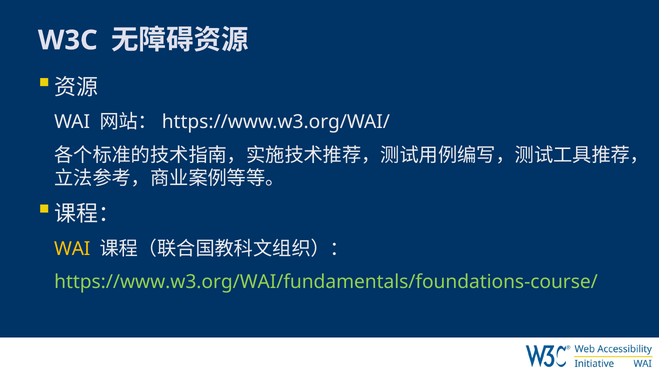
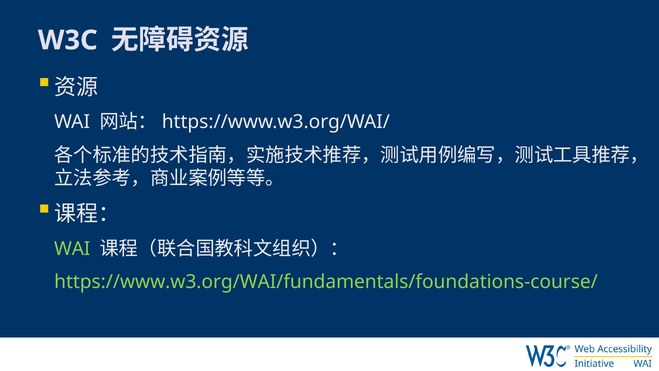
WAI at (72, 249) colour: yellow -> light green
